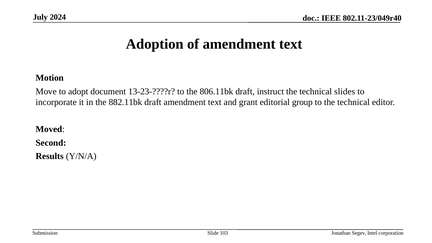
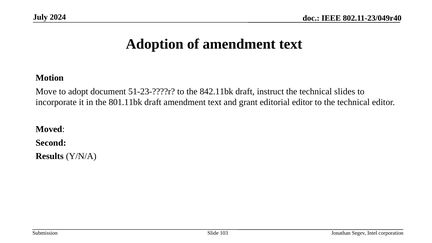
13-23-????r: 13-23-????r -> 51-23-????r
806.11bk: 806.11bk -> 842.11bk
882.11bk: 882.11bk -> 801.11bk
editorial group: group -> editor
